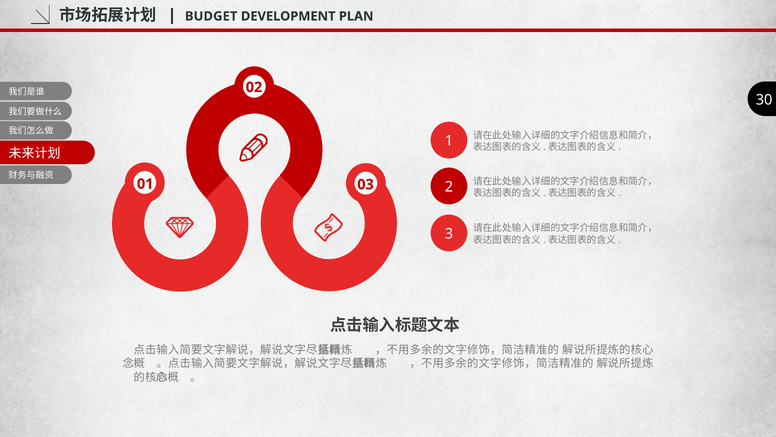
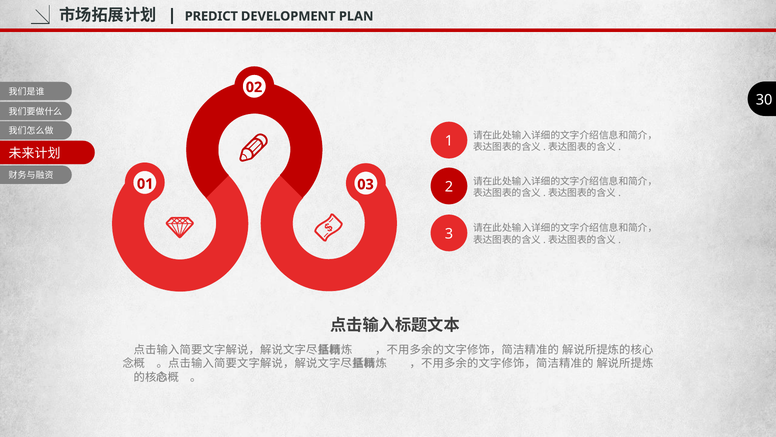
BUDGET: BUDGET -> PREDICT
